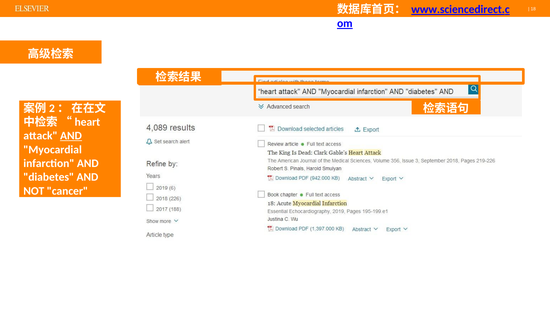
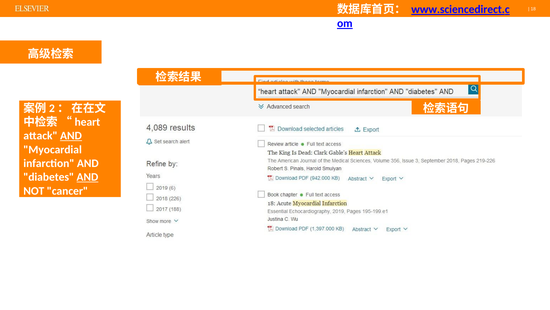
AND at (87, 177) underline: none -> present
